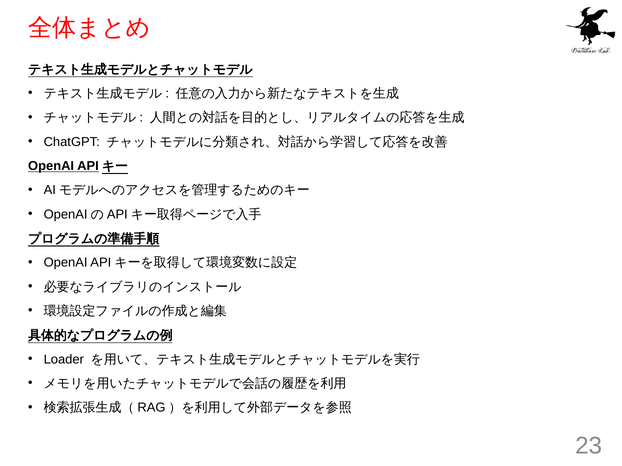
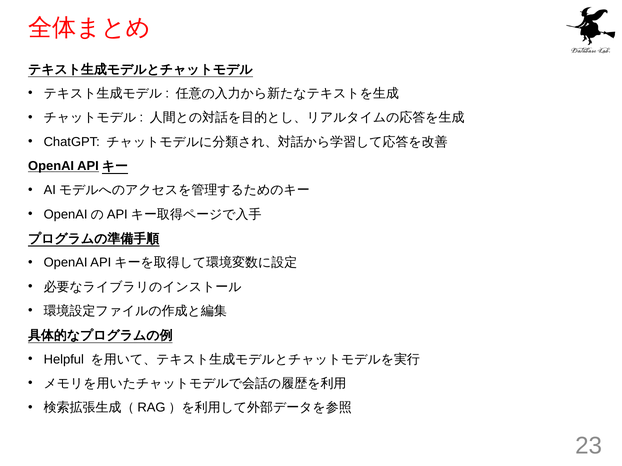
Loader: Loader -> Helpful
